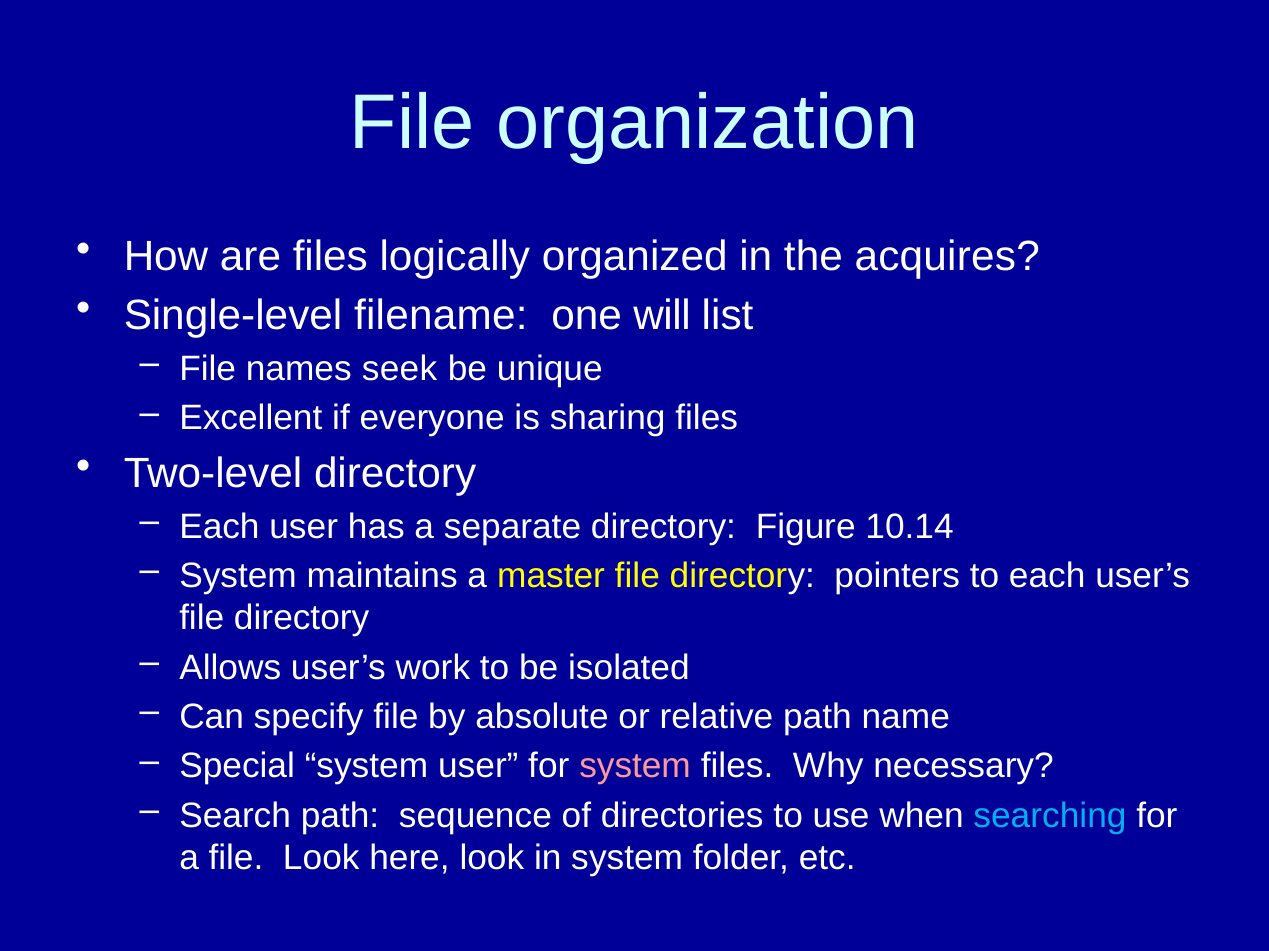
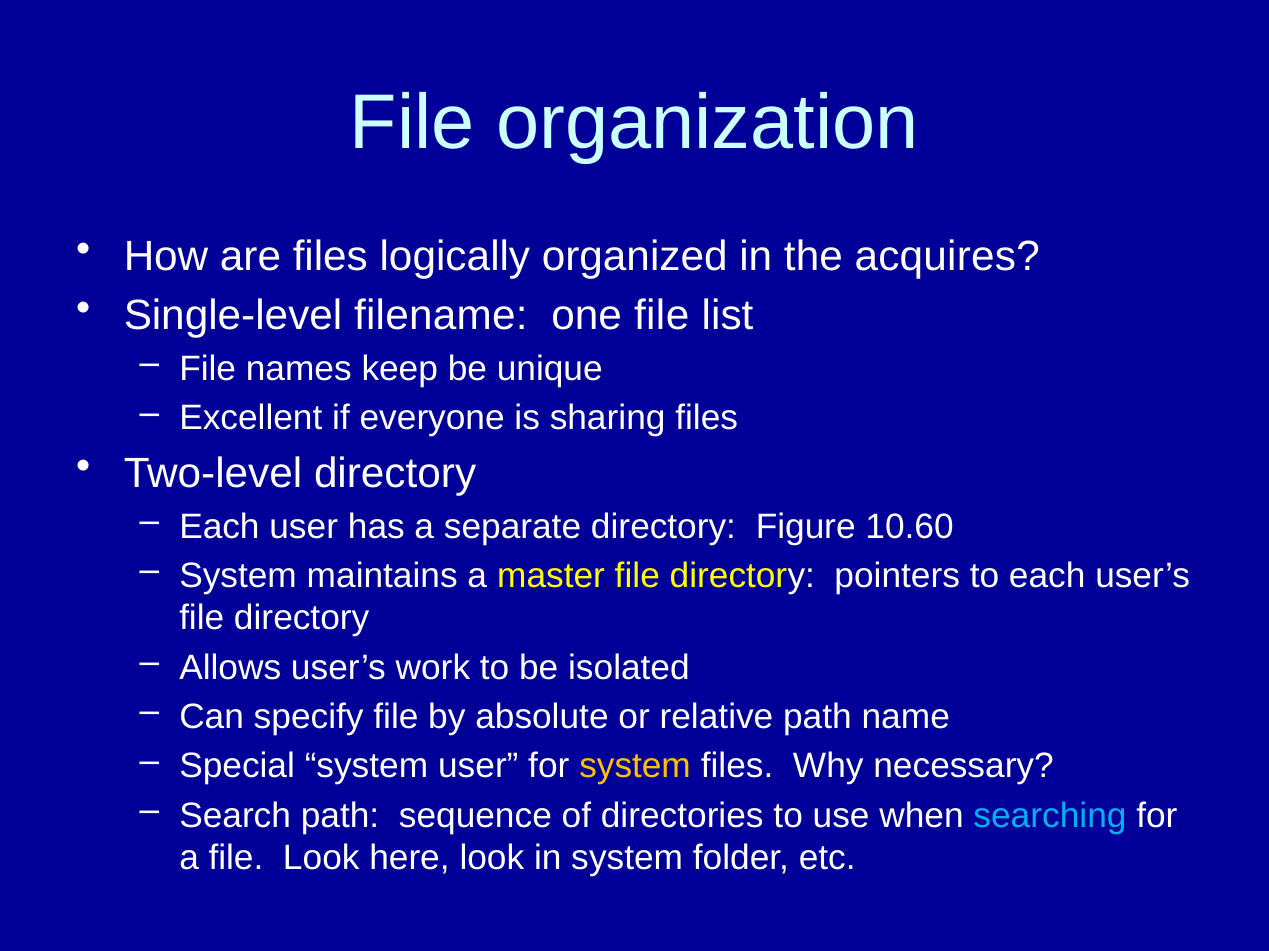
one will: will -> file
seek: seek -> keep
10.14: 10.14 -> 10.60
system at (635, 767) colour: pink -> yellow
